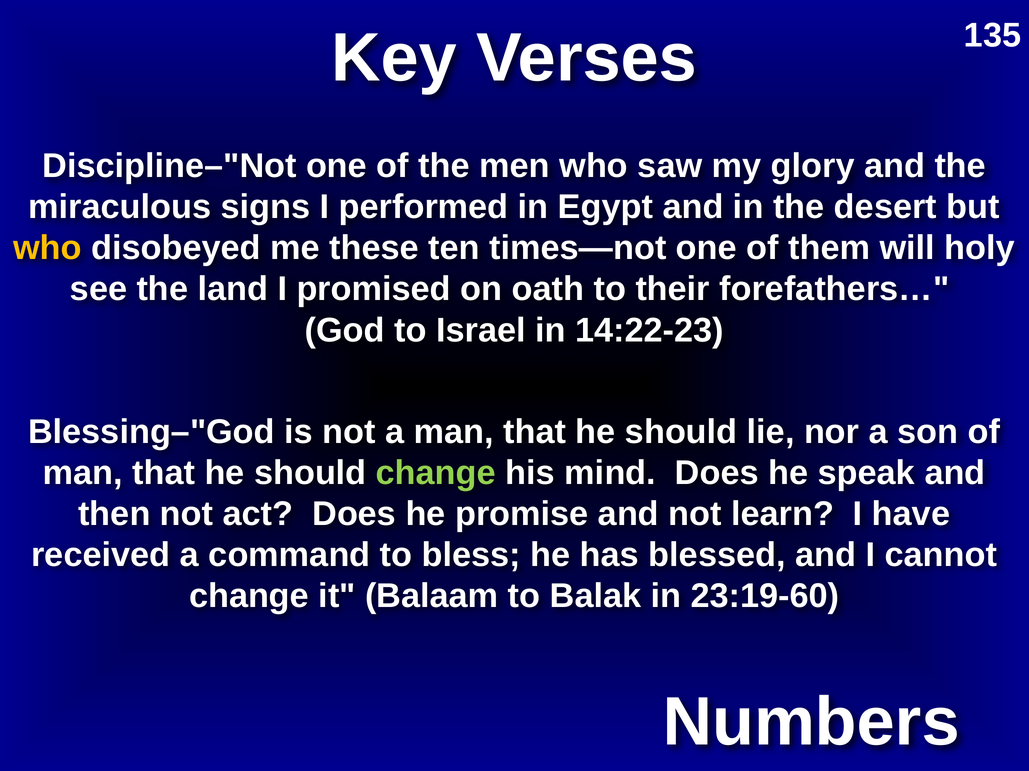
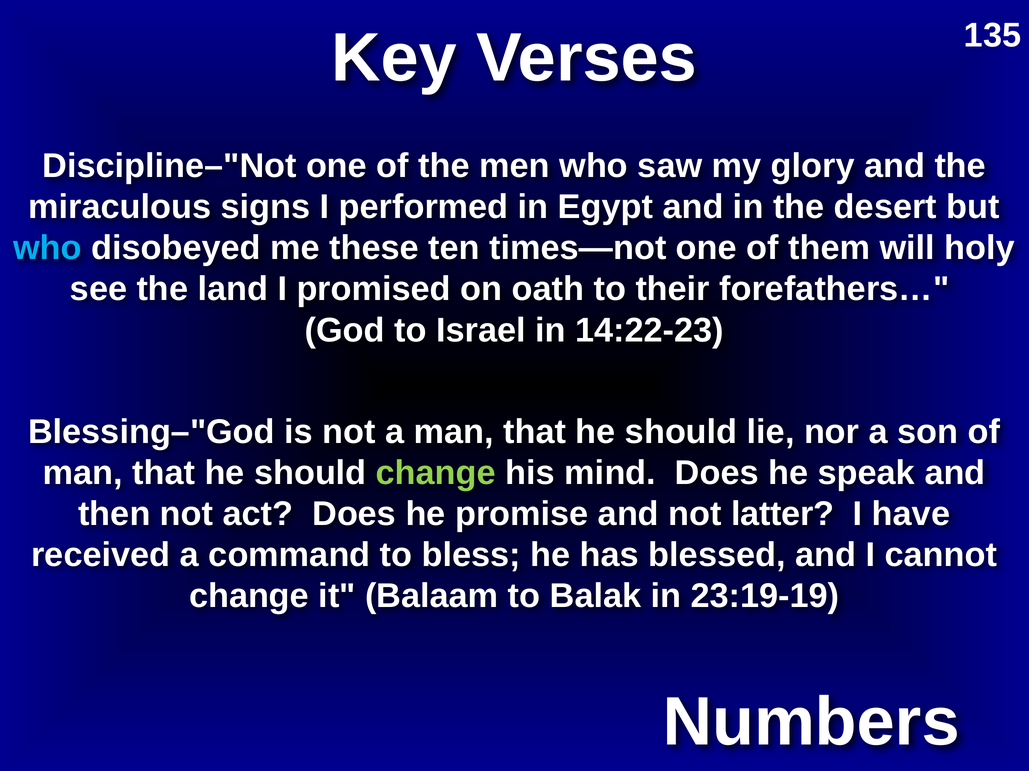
who at (47, 248) colour: yellow -> light blue
learn: learn -> latter
23:19-60: 23:19-60 -> 23:19-19
